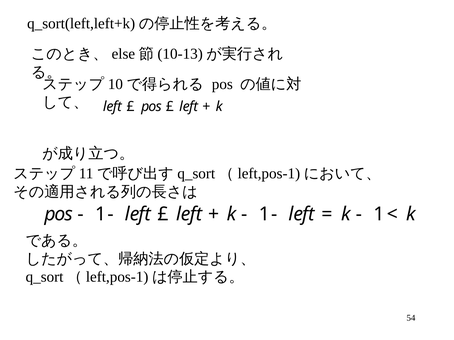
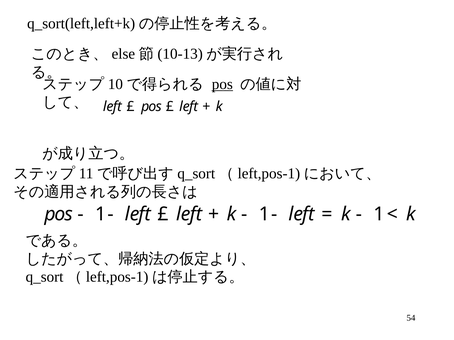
pos at (222, 84) underline: none -> present
